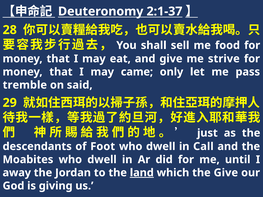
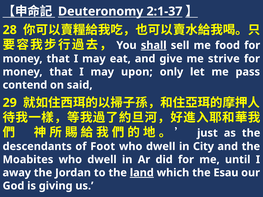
shall underline: none -> present
came: came -> upon
tremble: tremble -> contend
Call: Call -> City
the Give: Give -> Esau
